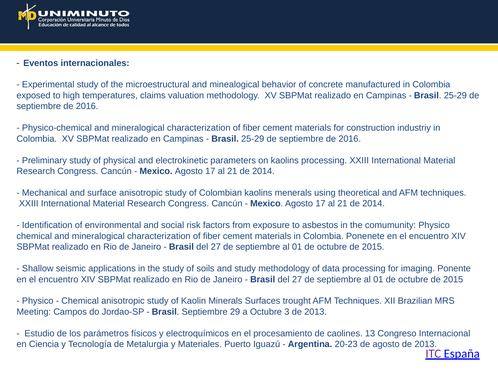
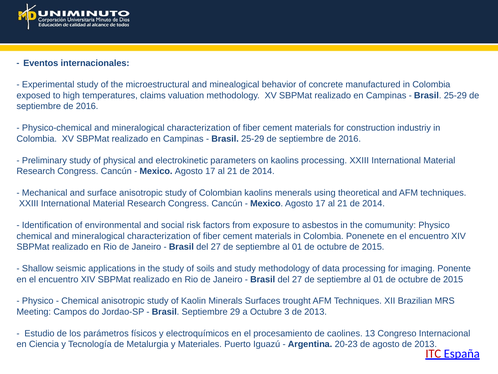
ITC colour: purple -> red
